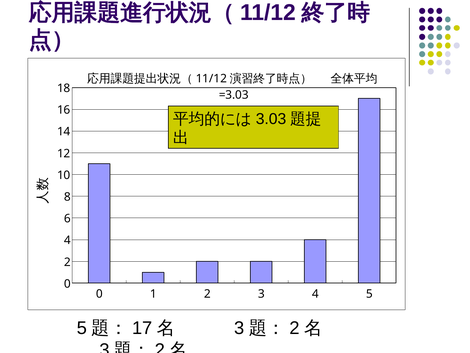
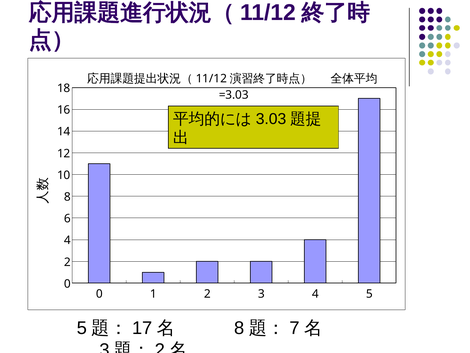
3 at (239, 328): 3 -> 8
2 at (295, 328): 2 -> 7
